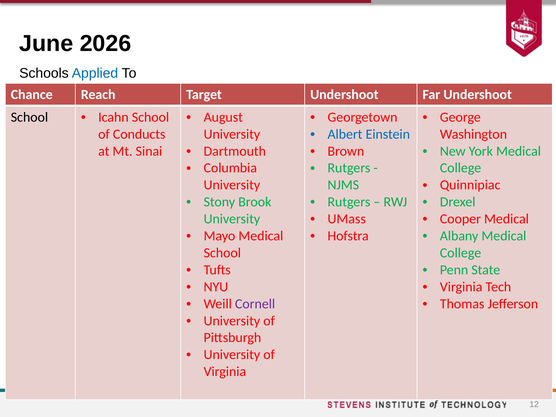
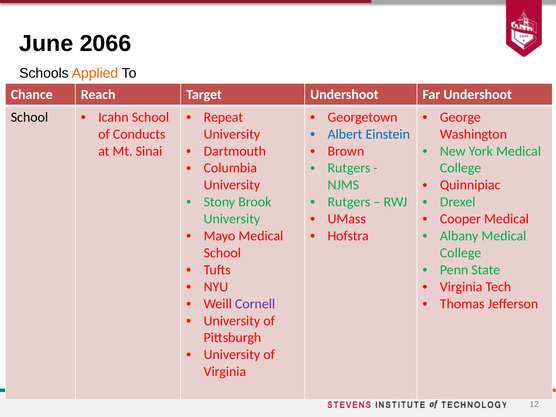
2026: 2026 -> 2066
Applied colour: blue -> orange
August: August -> Repeat
